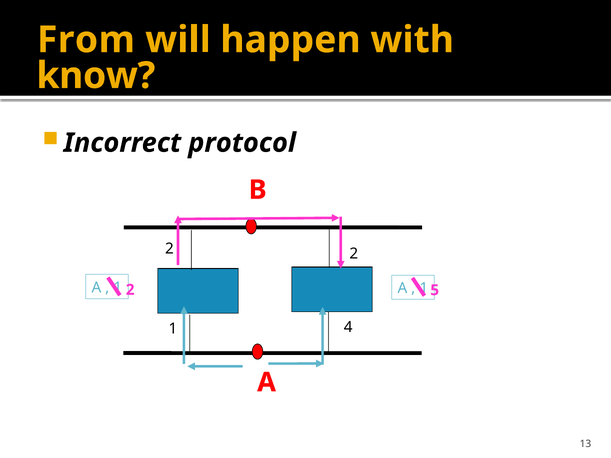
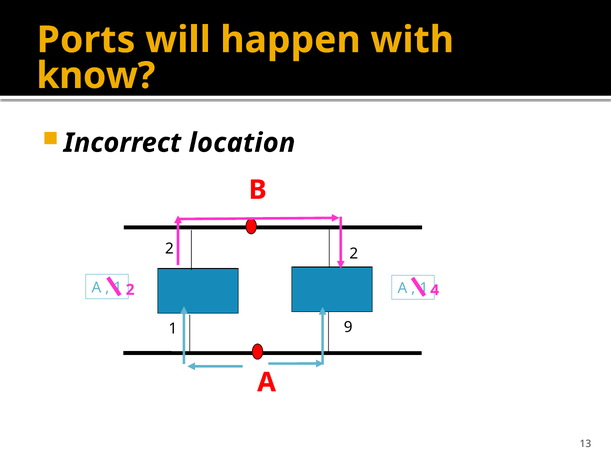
From: From -> Ports
protocol: protocol -> location
5: 5 -> 4
4: 4 -> 9
